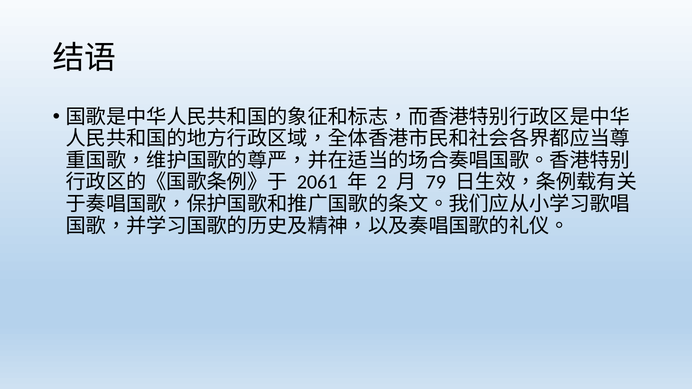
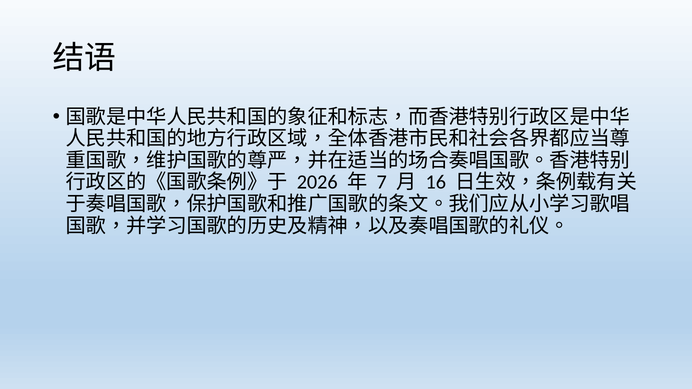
2061: 2061 -> 2026
2: 2 -> 7
79: 79 -> 16
